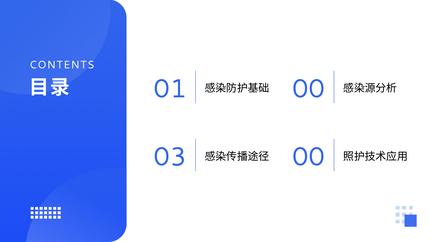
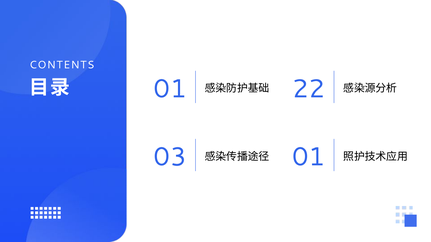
00 at (309, 89): 00 -> 22
00 at (309, 157): 00 -> 01
